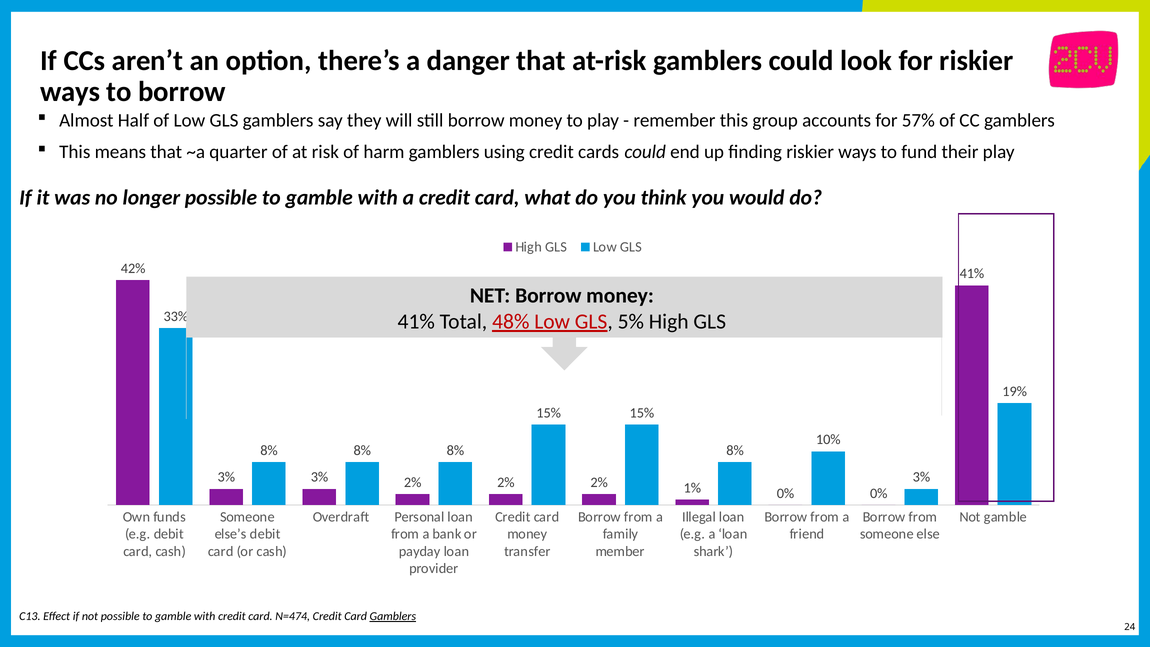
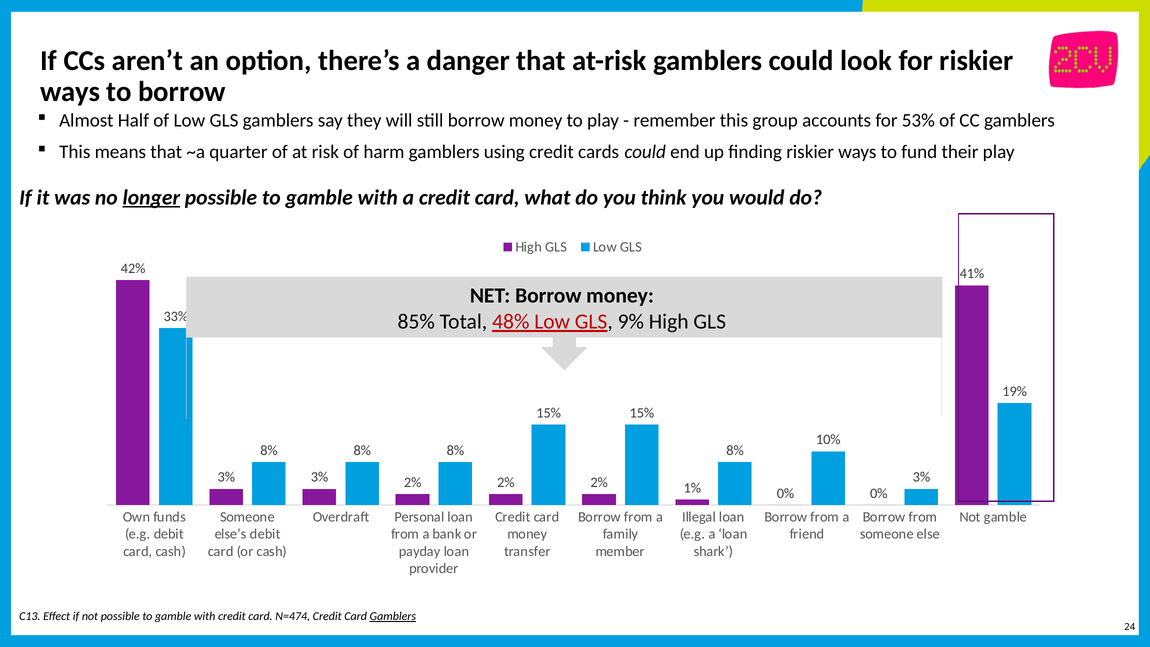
57%: 57% -> 53%
longer underline: none -> present
41% at (416, 321): 41% -> 85%
5%: 5% -> 9%
